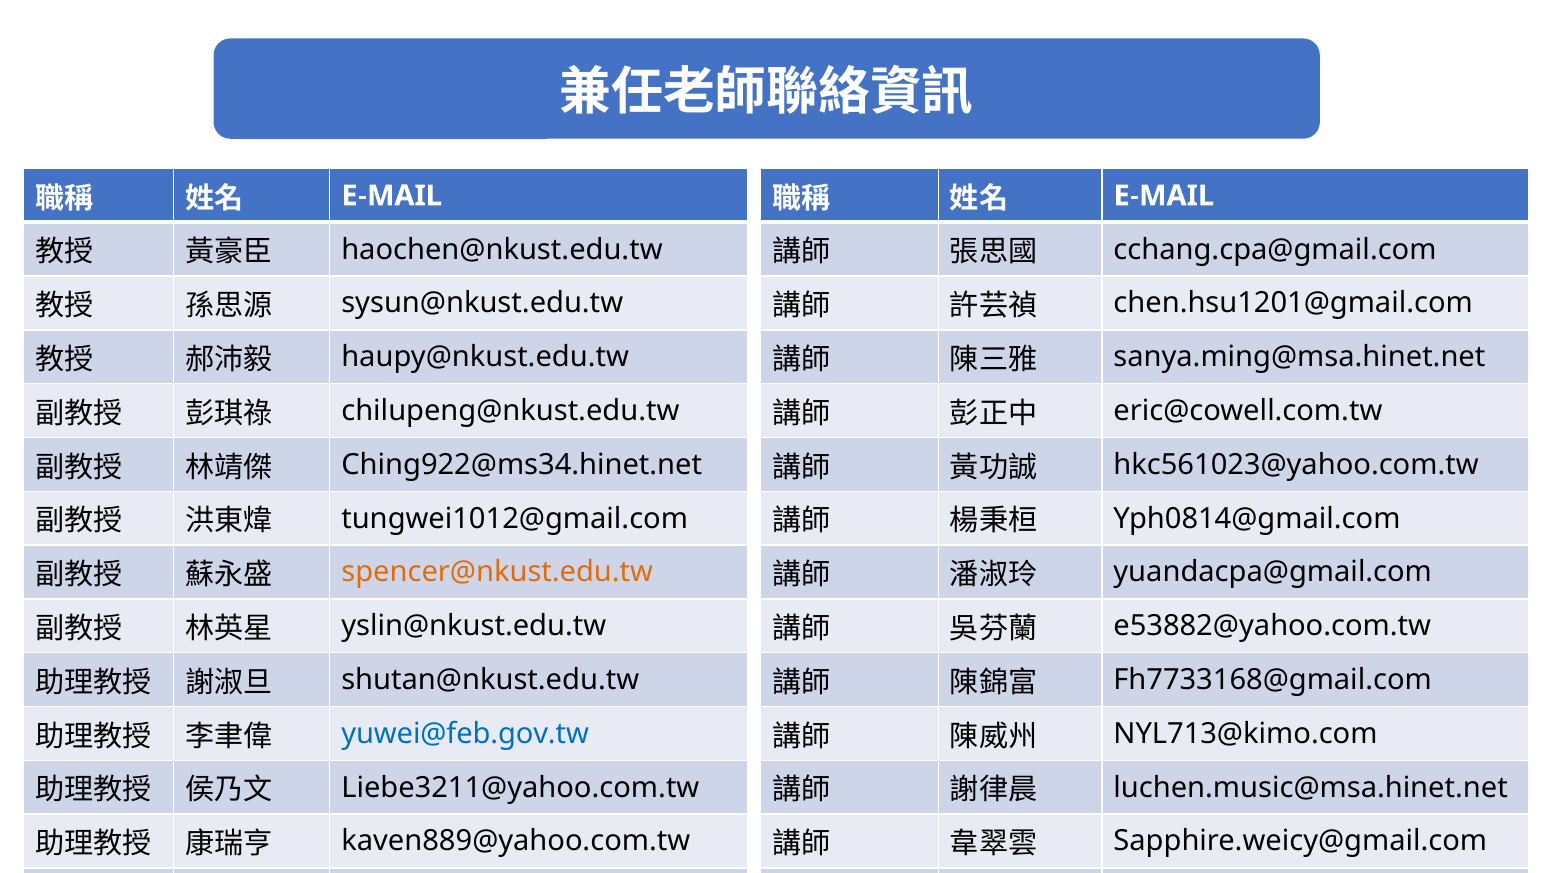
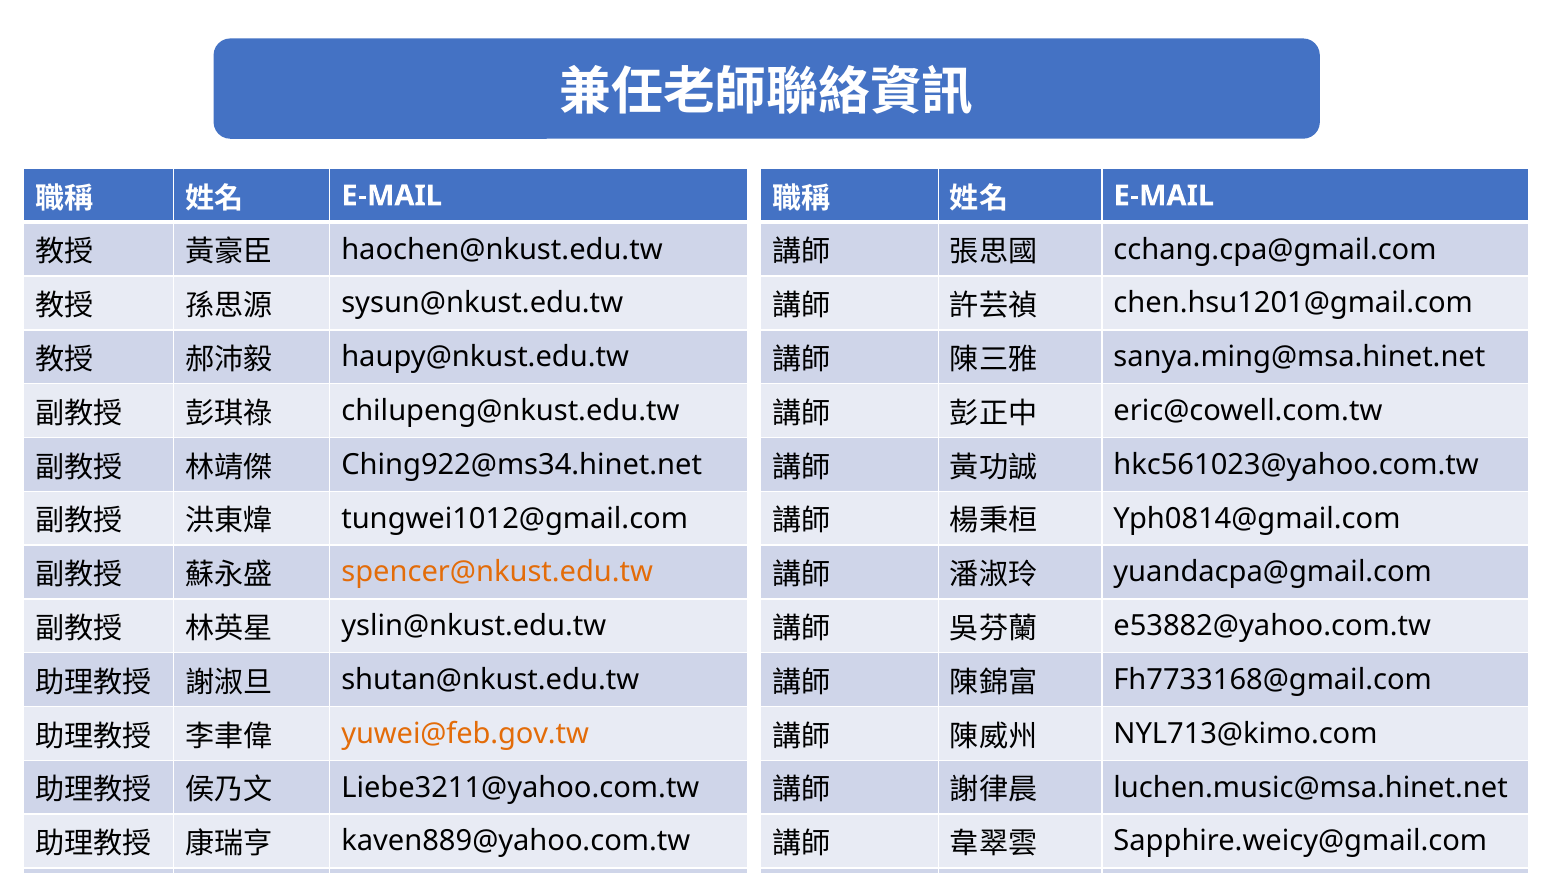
yuwei@feb.gov.tw colour: blue -> orange
